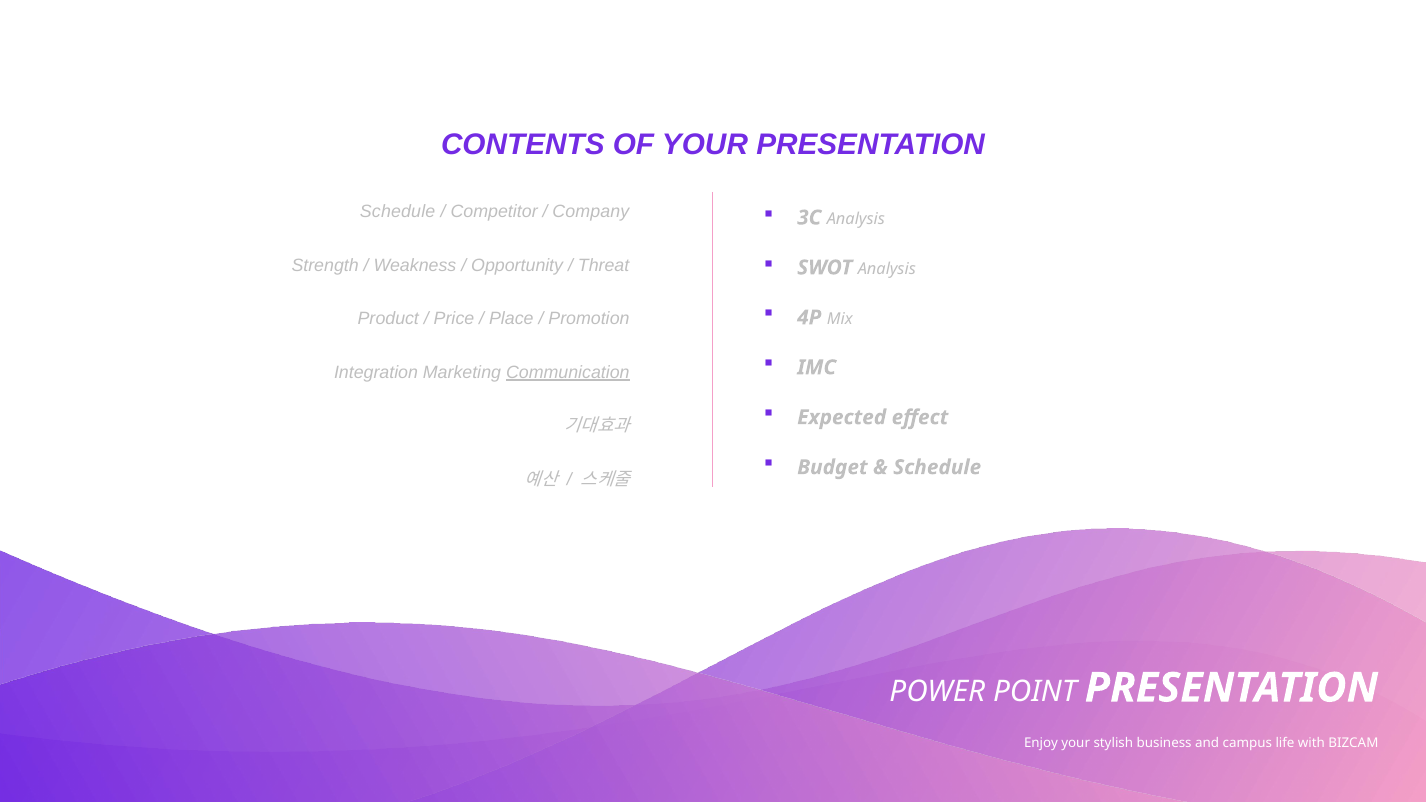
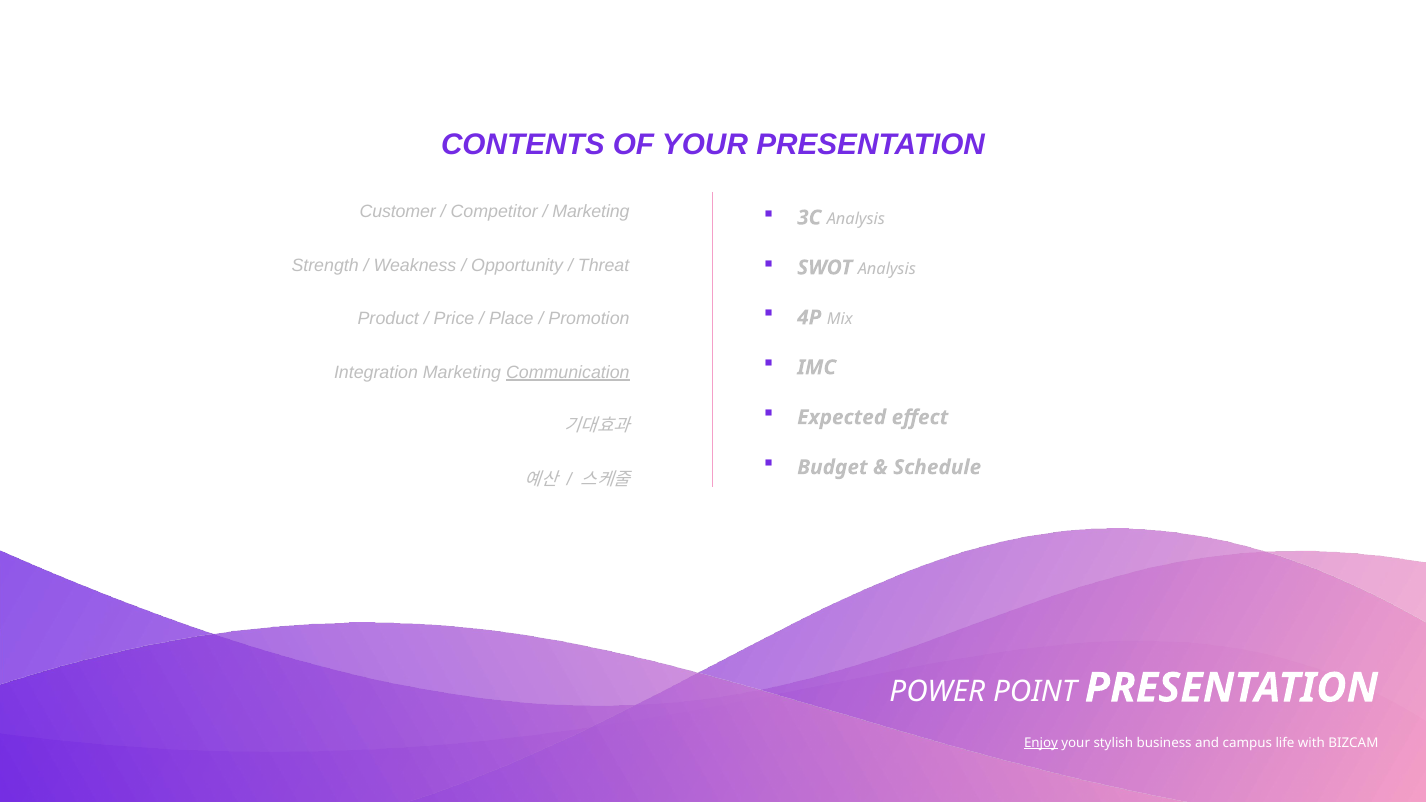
Schedule at (398, 212): Schedule -> Customer
Company at (591, 212): Company -> Marketing
Enjoy underline: none -> present
